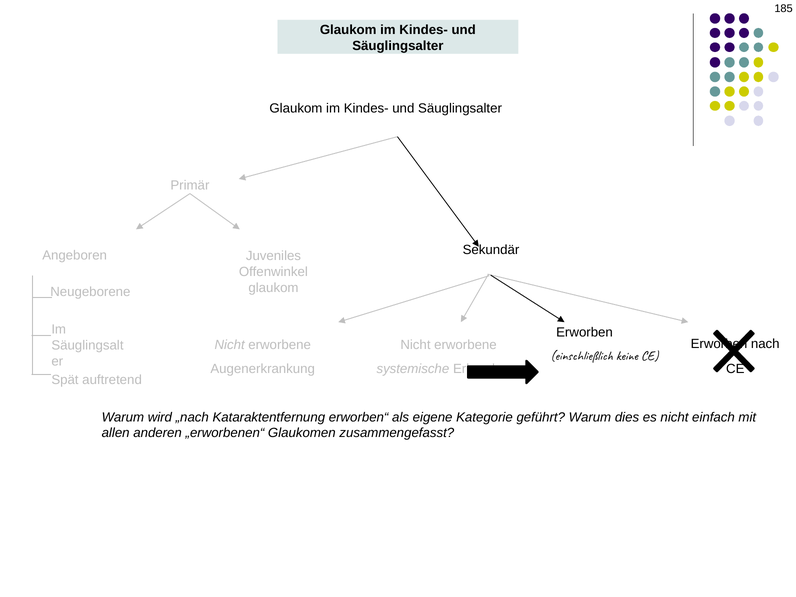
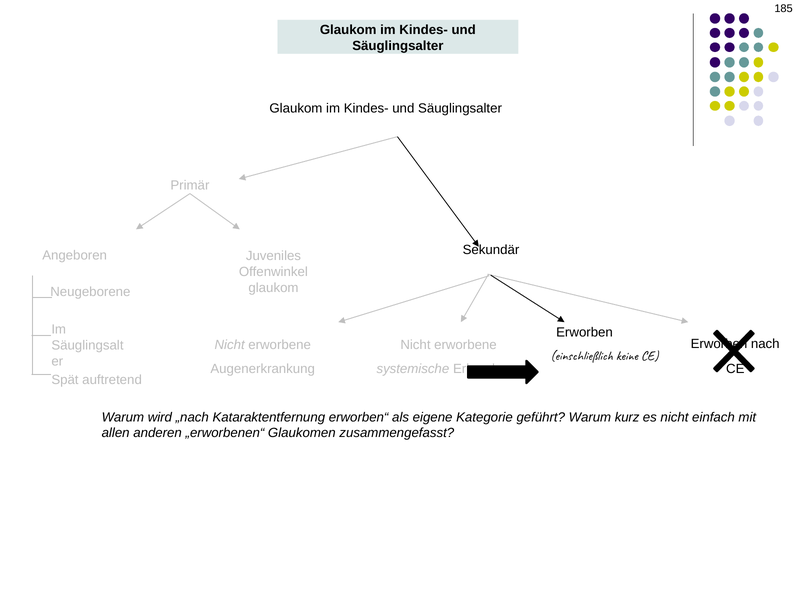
dies: dies -> kurz
